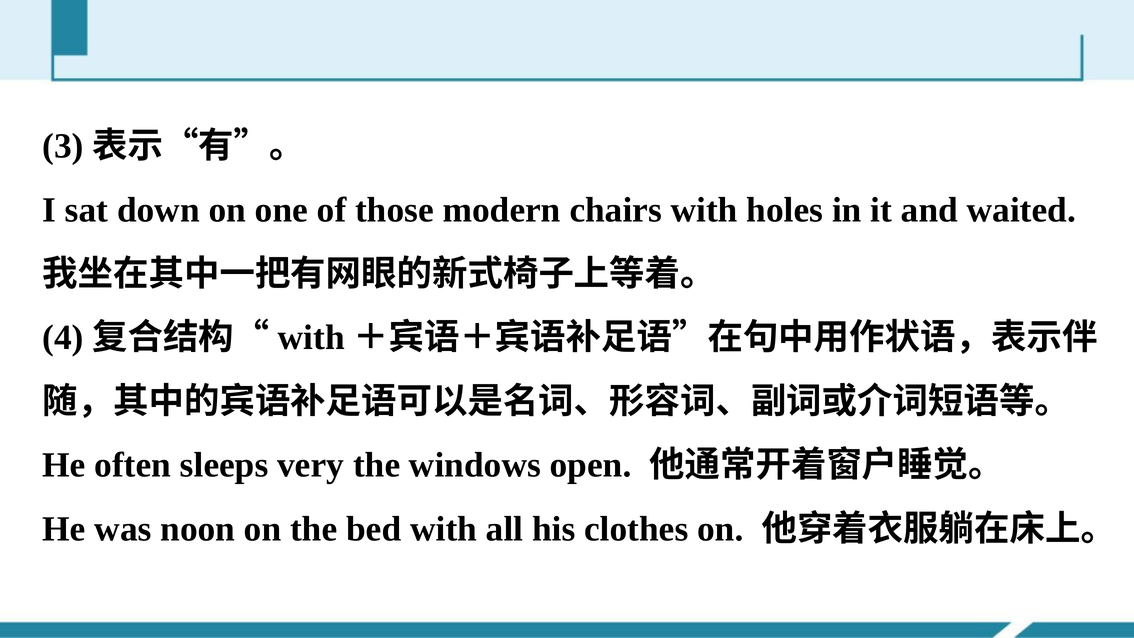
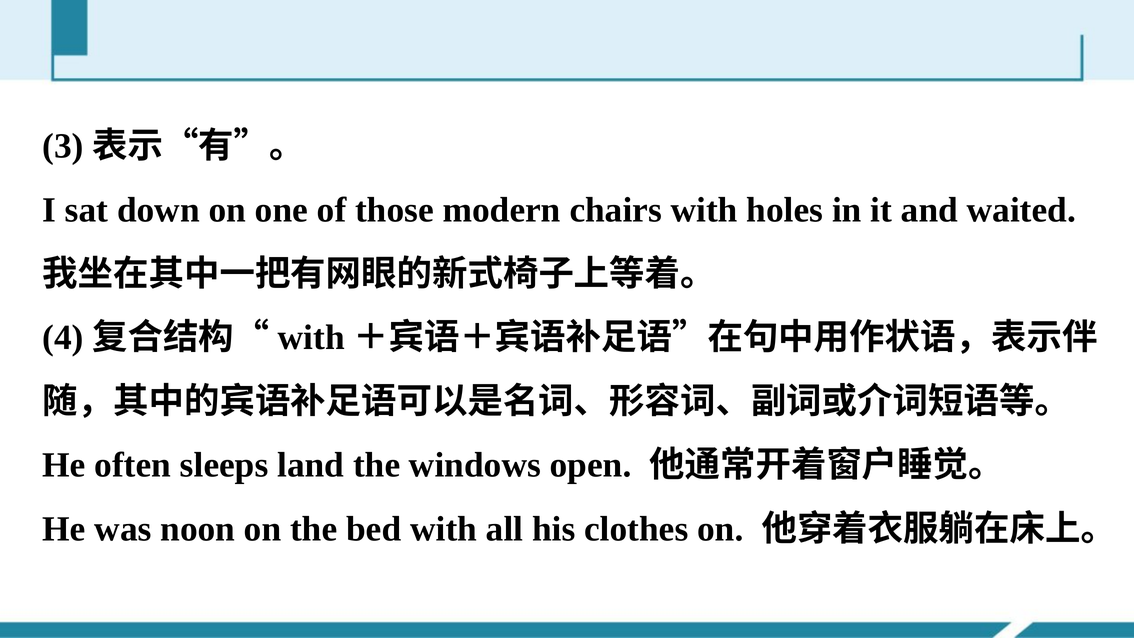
very: very -> land
